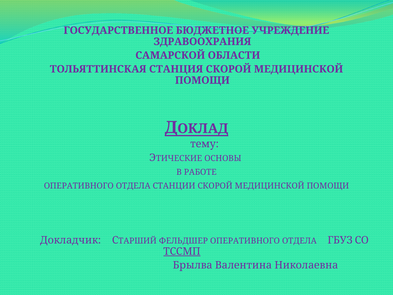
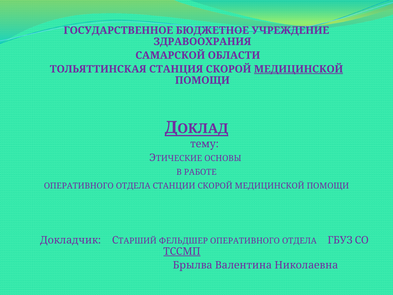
МЕДИЦИНСКОЙ at (299, 69) underline: none -> present
